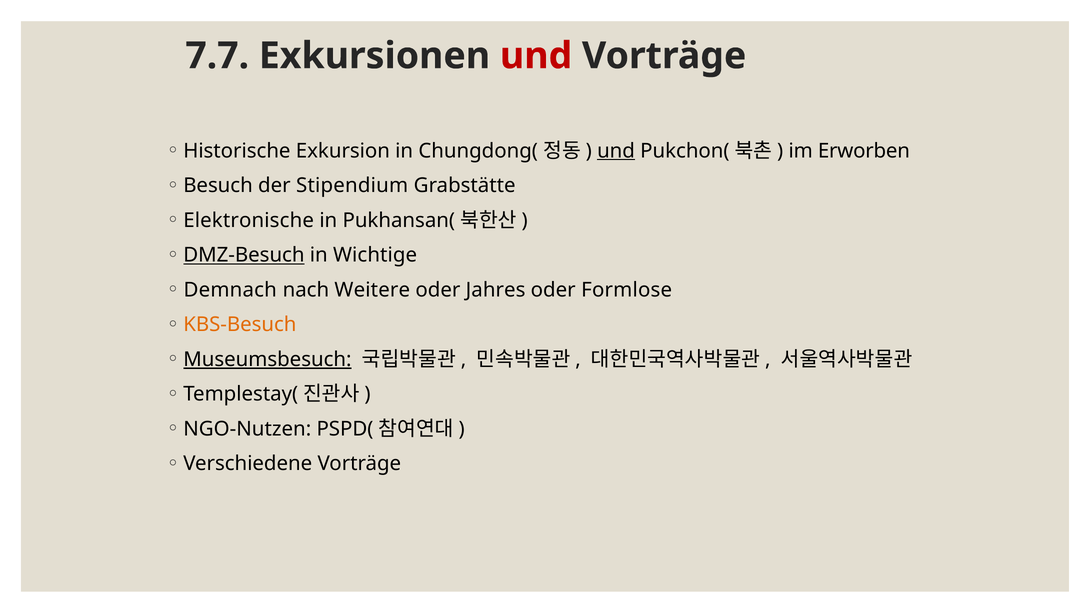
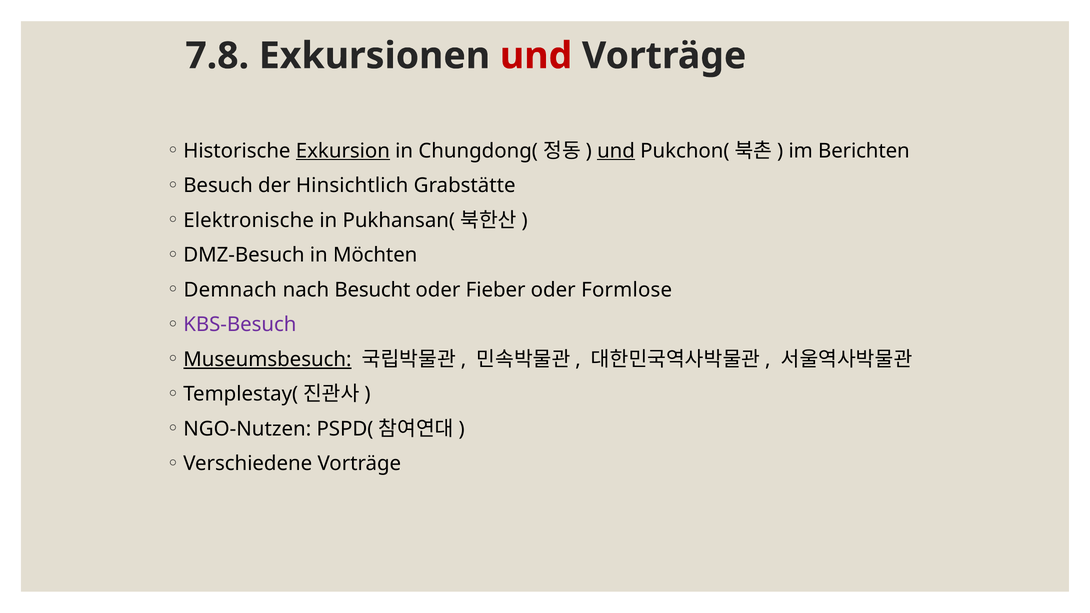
7.7: 7.7 -> 7.8
Exkursion underline: none -> present
Erworben: Erworben -> Berichten
Stipendium: Stipendium -> Hinsichtlich
DMZ-Besuch underline: present -> none
Wichtige: Wichtige -> Möchten
Weitere: Weitere -> Besucht
Jahres: Jahres -> Fieber
KBS-Besuch colour: orange -> purple
